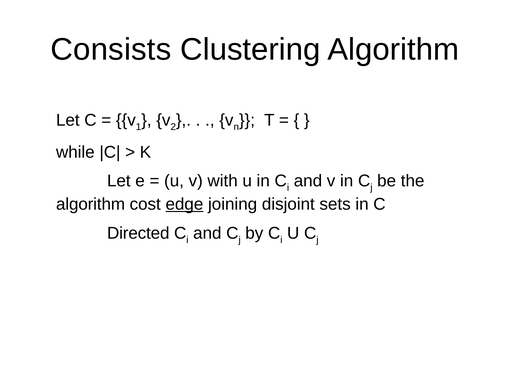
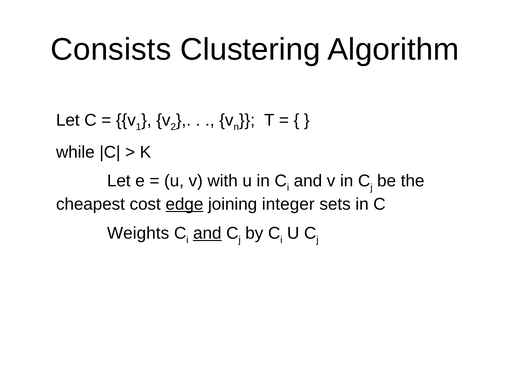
algorithm at (91, 204): algorithm -> cheapest
disjoint: disjoint -> integer
Directed: Directed -> Weights
and at (207, 233) underline: none -> present
